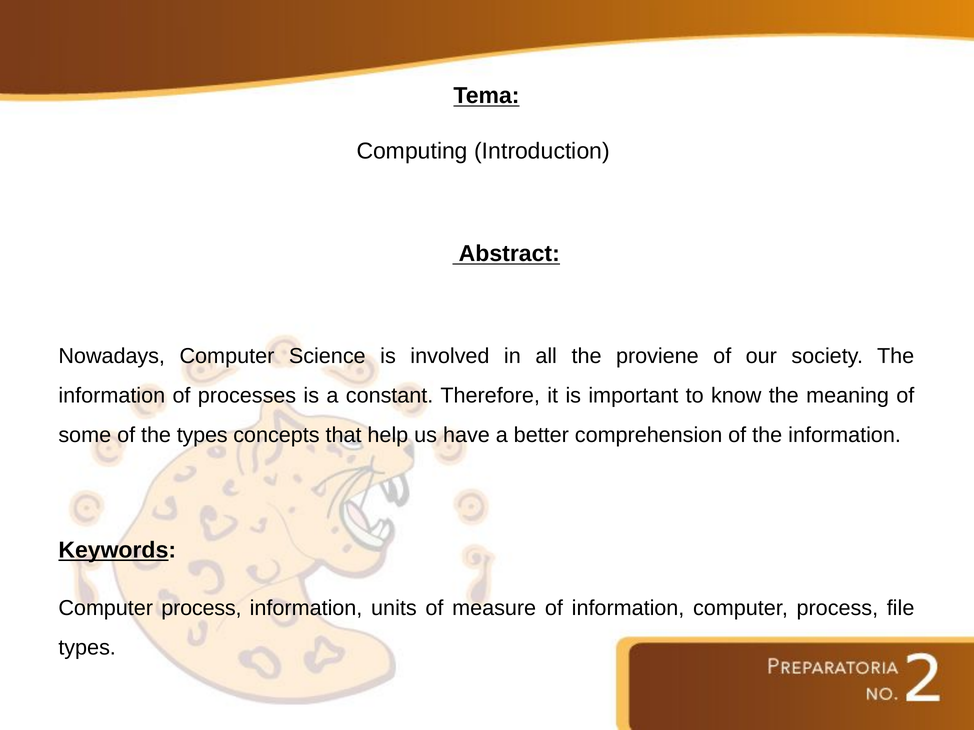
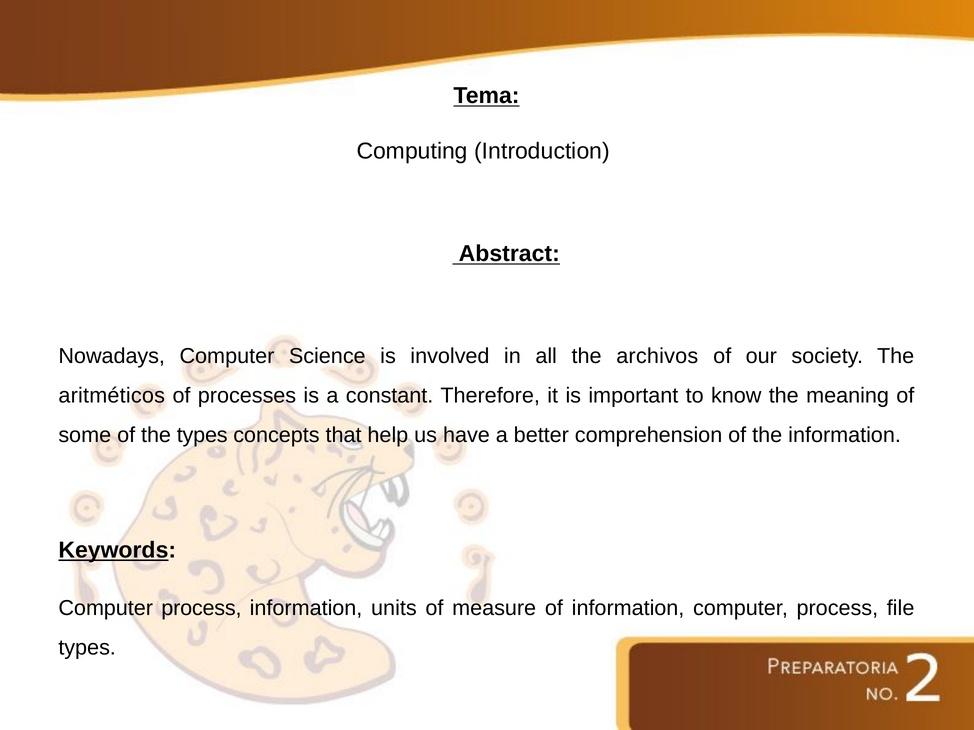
proviene: proviene -> archivos
information at (112, 396): information -> aritméticos
